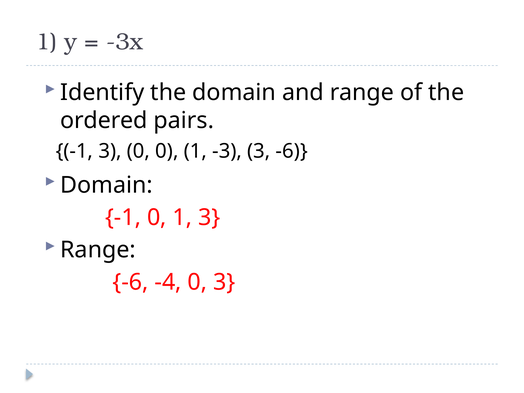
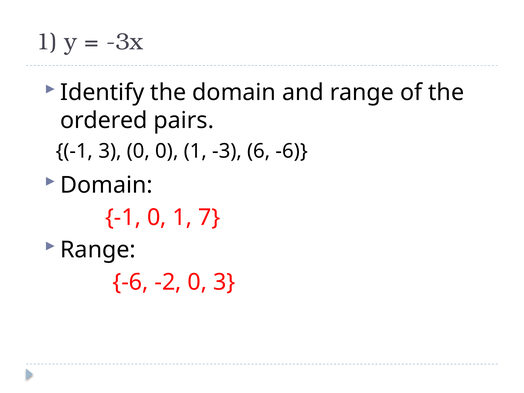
-3 3: 3 -> 6
1 3: 3 -> 7
-4: -4 -> -2
